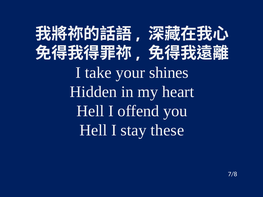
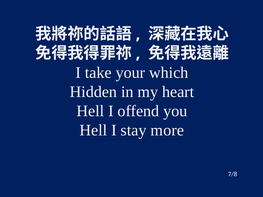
shines: shines -> which
these: these -> more
